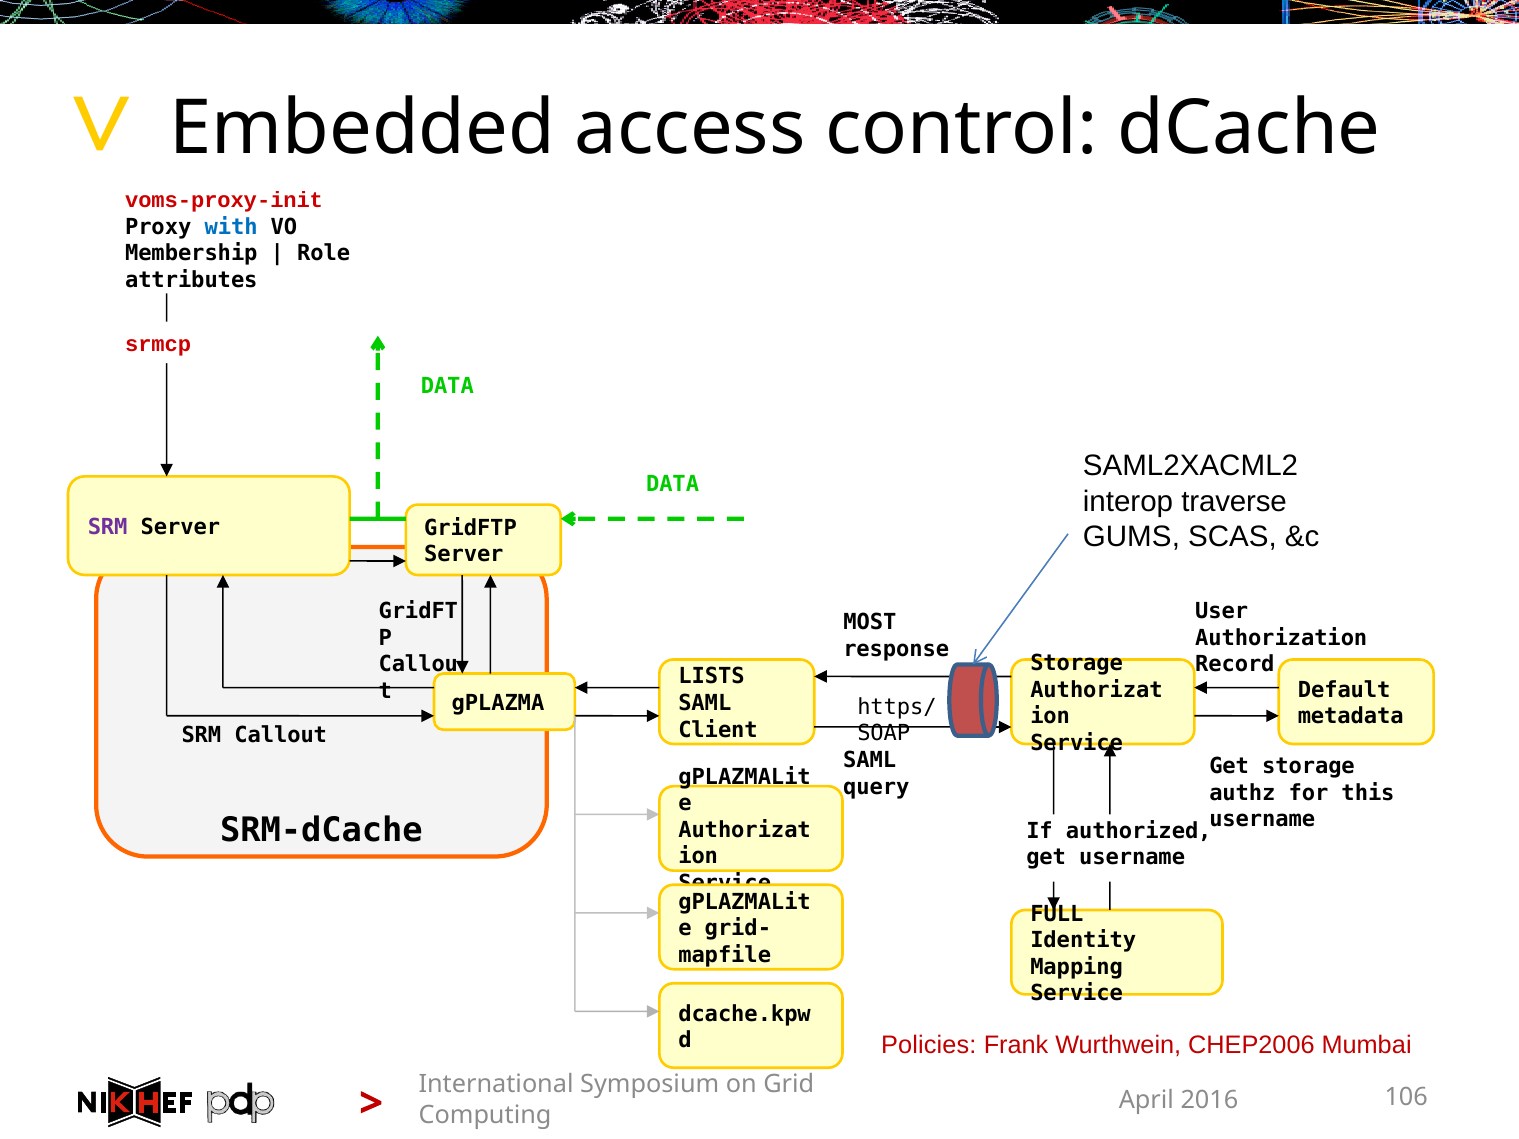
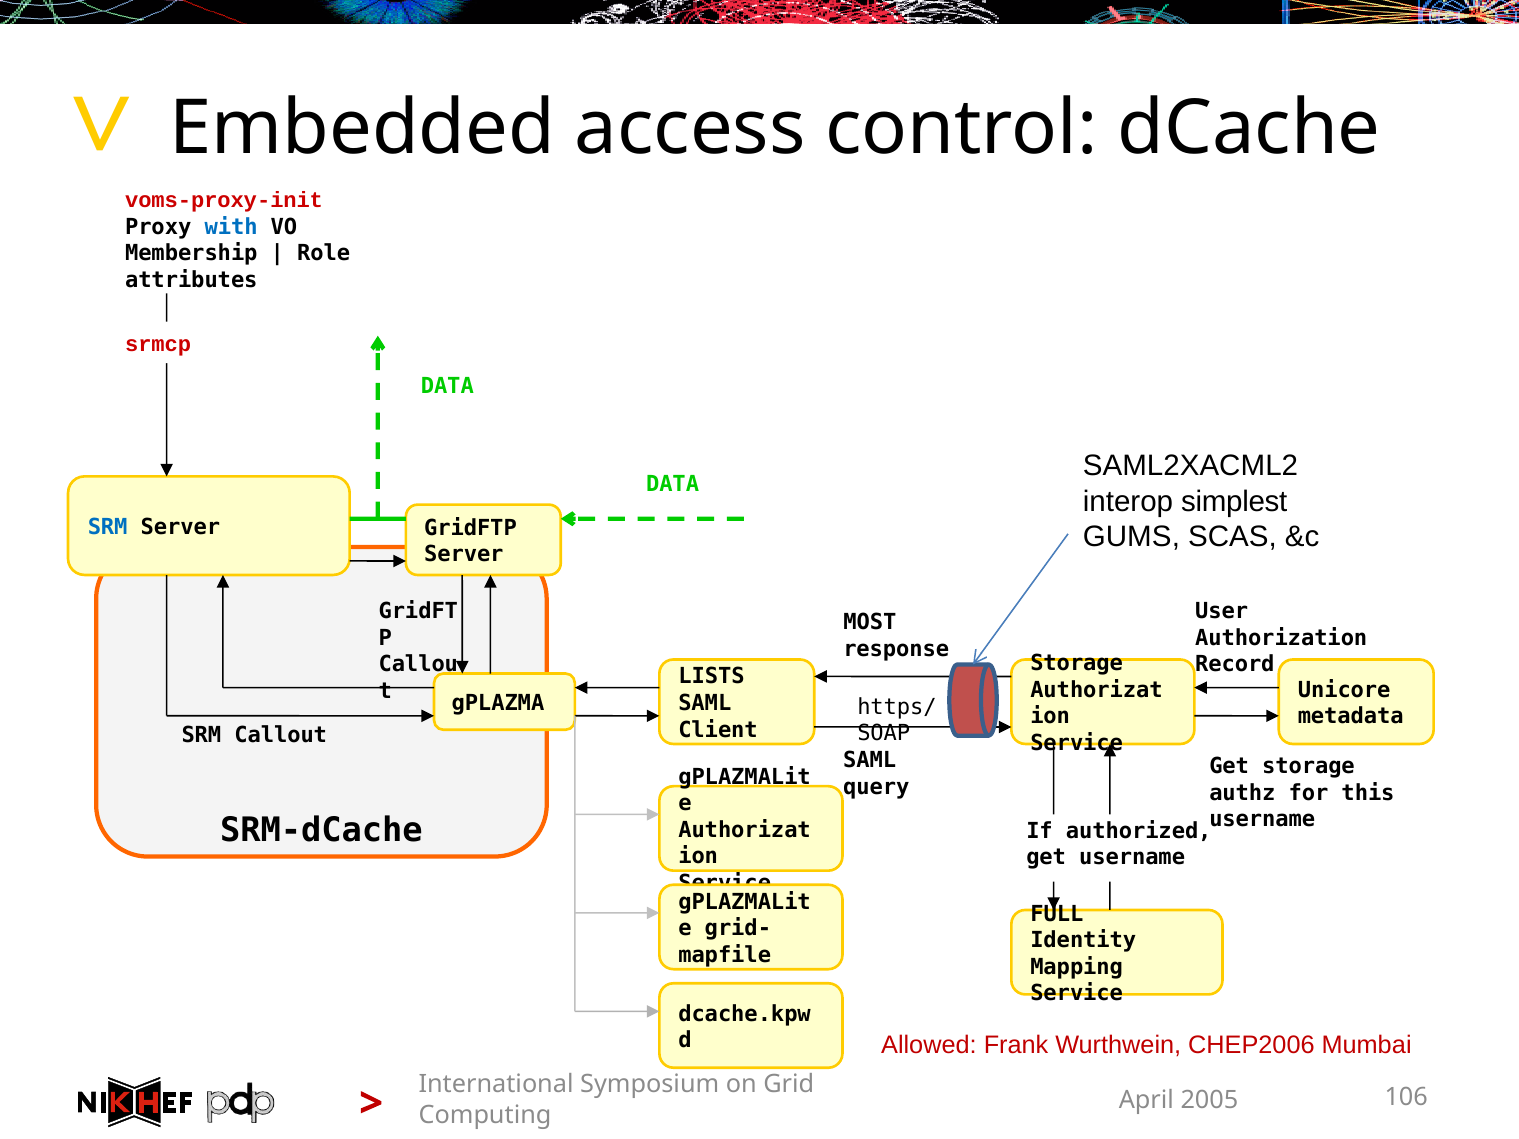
traverse: traverse -> simplest
SRM at (108, 527) colour: purple -> blue
Default: Default -> Unicore
Policies: Policies -> Allowed
2016: 2016 -> 2005
